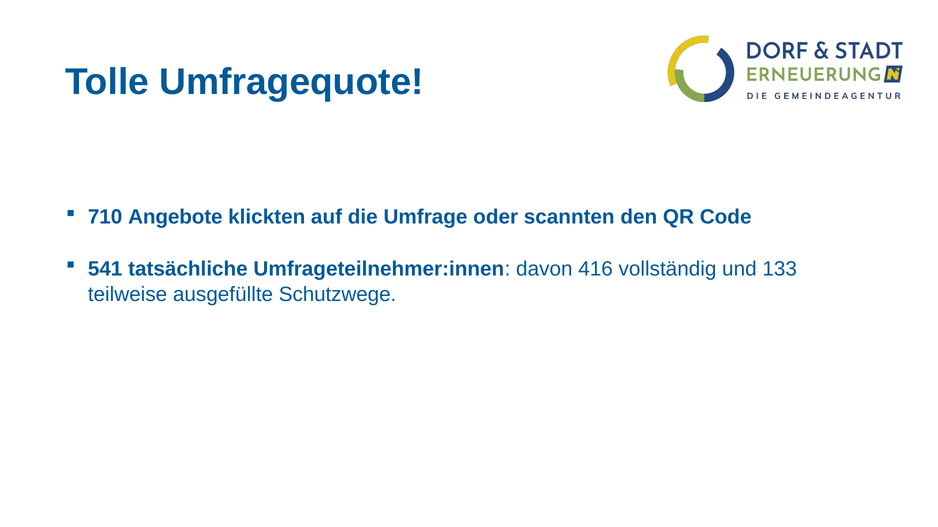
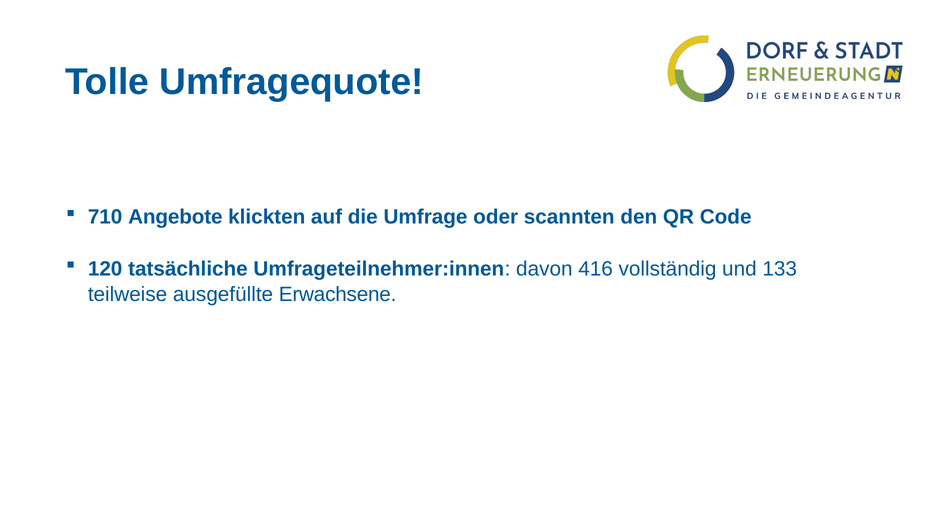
541: 541 -> 120
Schutzwege: Schutzwege -> Erwachsene
